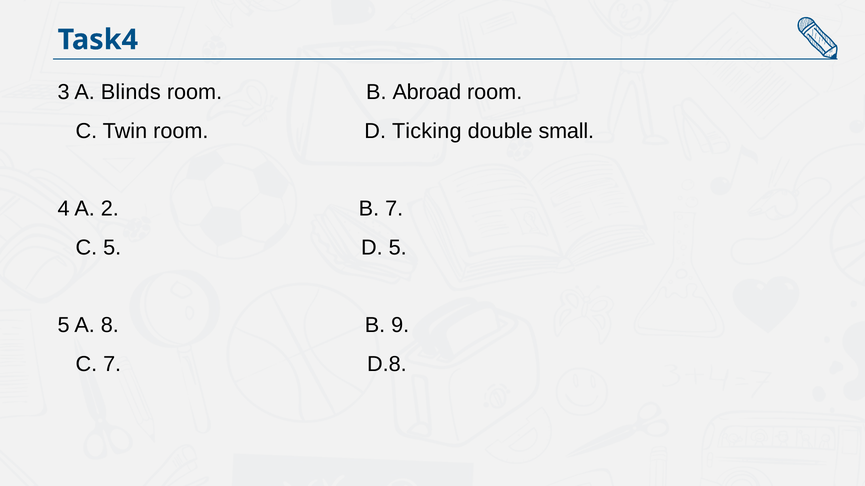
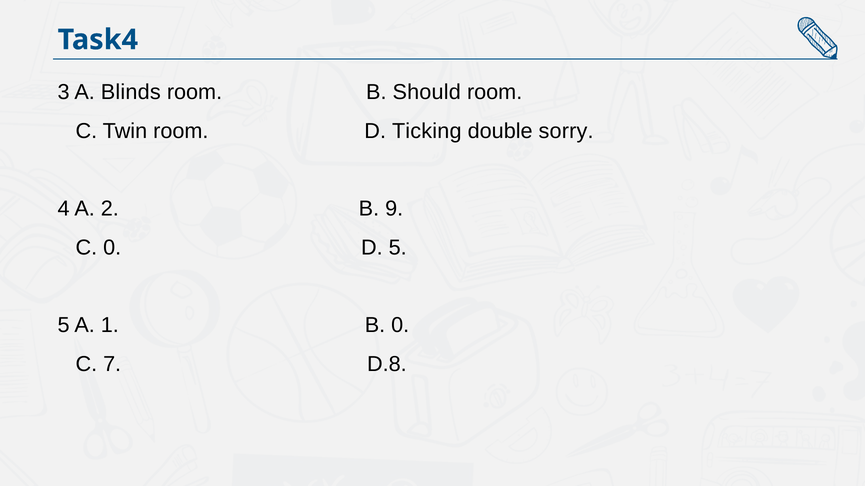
Abroad: Abroad -> Should
small: small -> sorry
B 7: 7 -> 9
C 5: 5 -> 0
8: 8 -> 1
B 9: 9 -> 0
